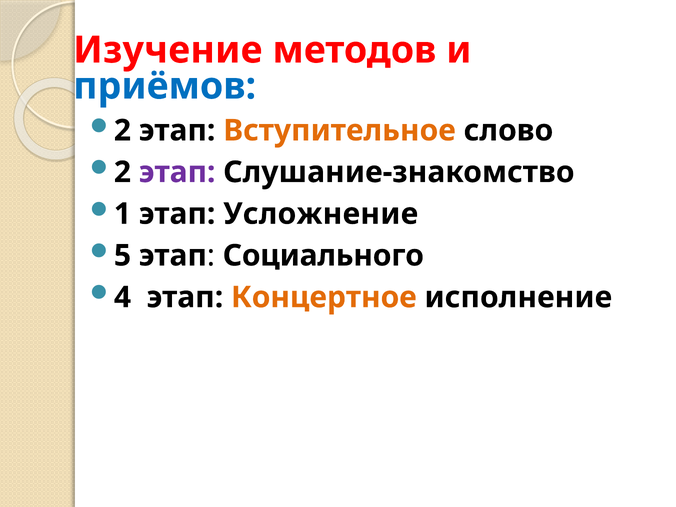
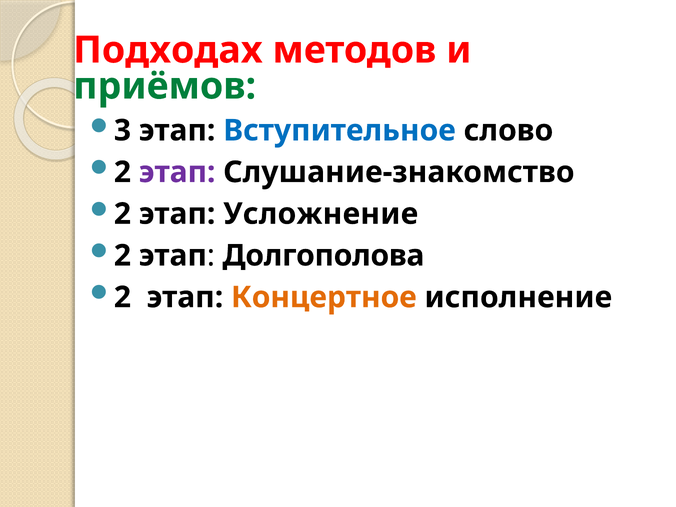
Изучение: Изучение -> Подходах
приёмов colour: blue -> green
2 at (122, 131): 2 -> 3
Вступительное colour: orange -> blue
1 at (122, 214): 1 -> 2
5 at (122, 256): 5 -> 2
Социального: Социального -> Долгополова
4 at (122, 297): 4 -> 2
